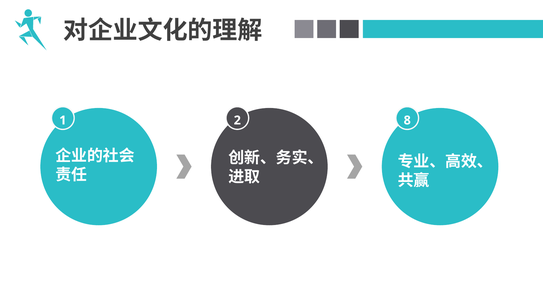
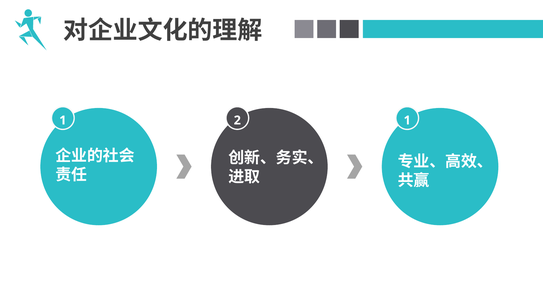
2 8: 8 -> 1
